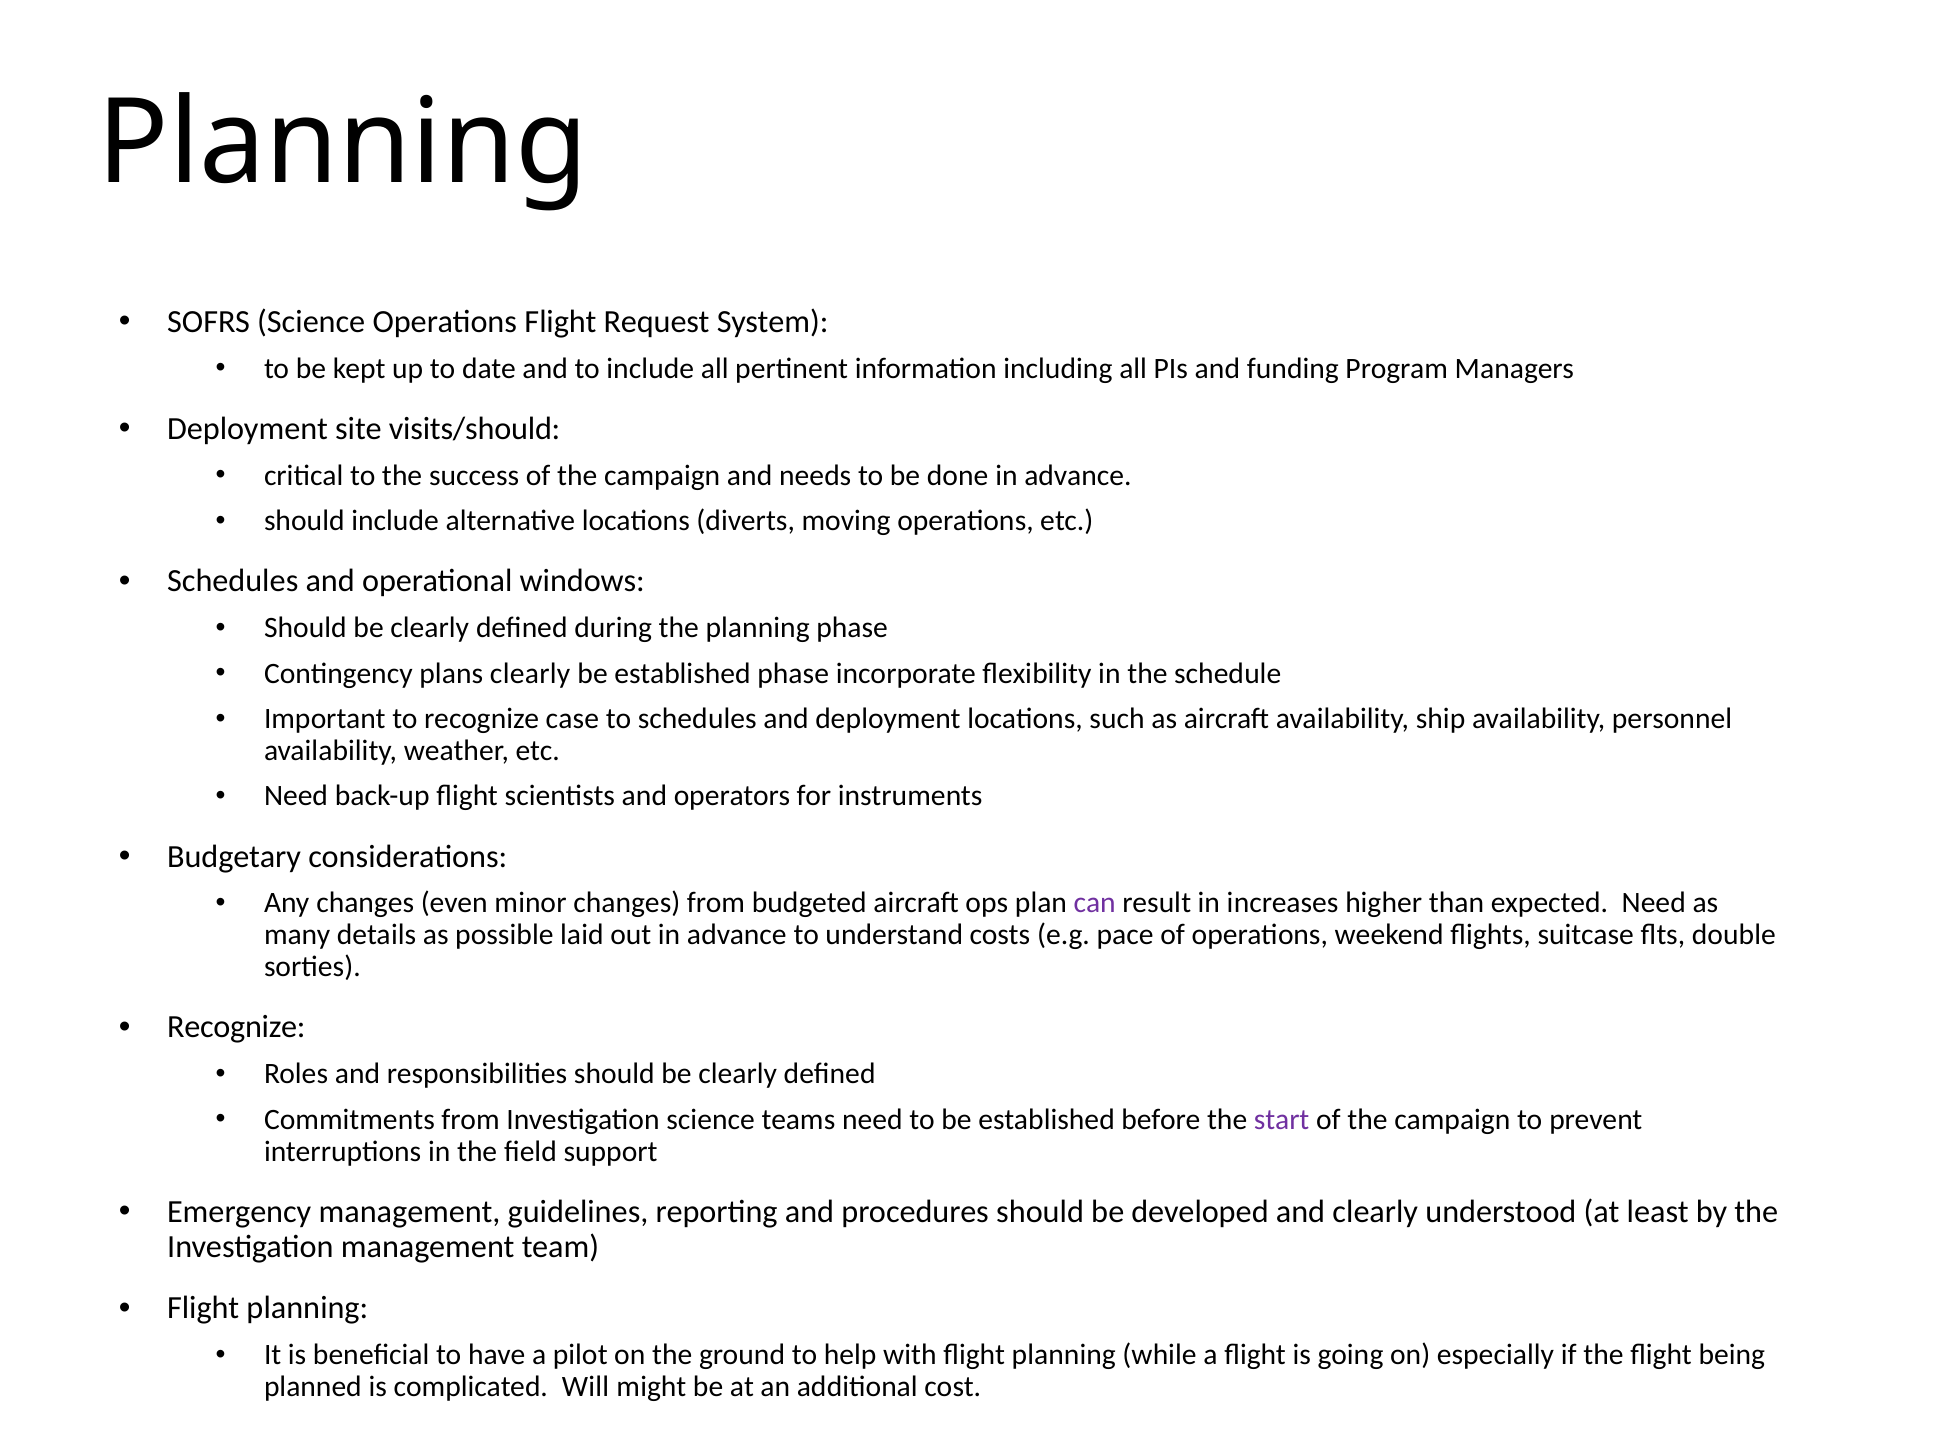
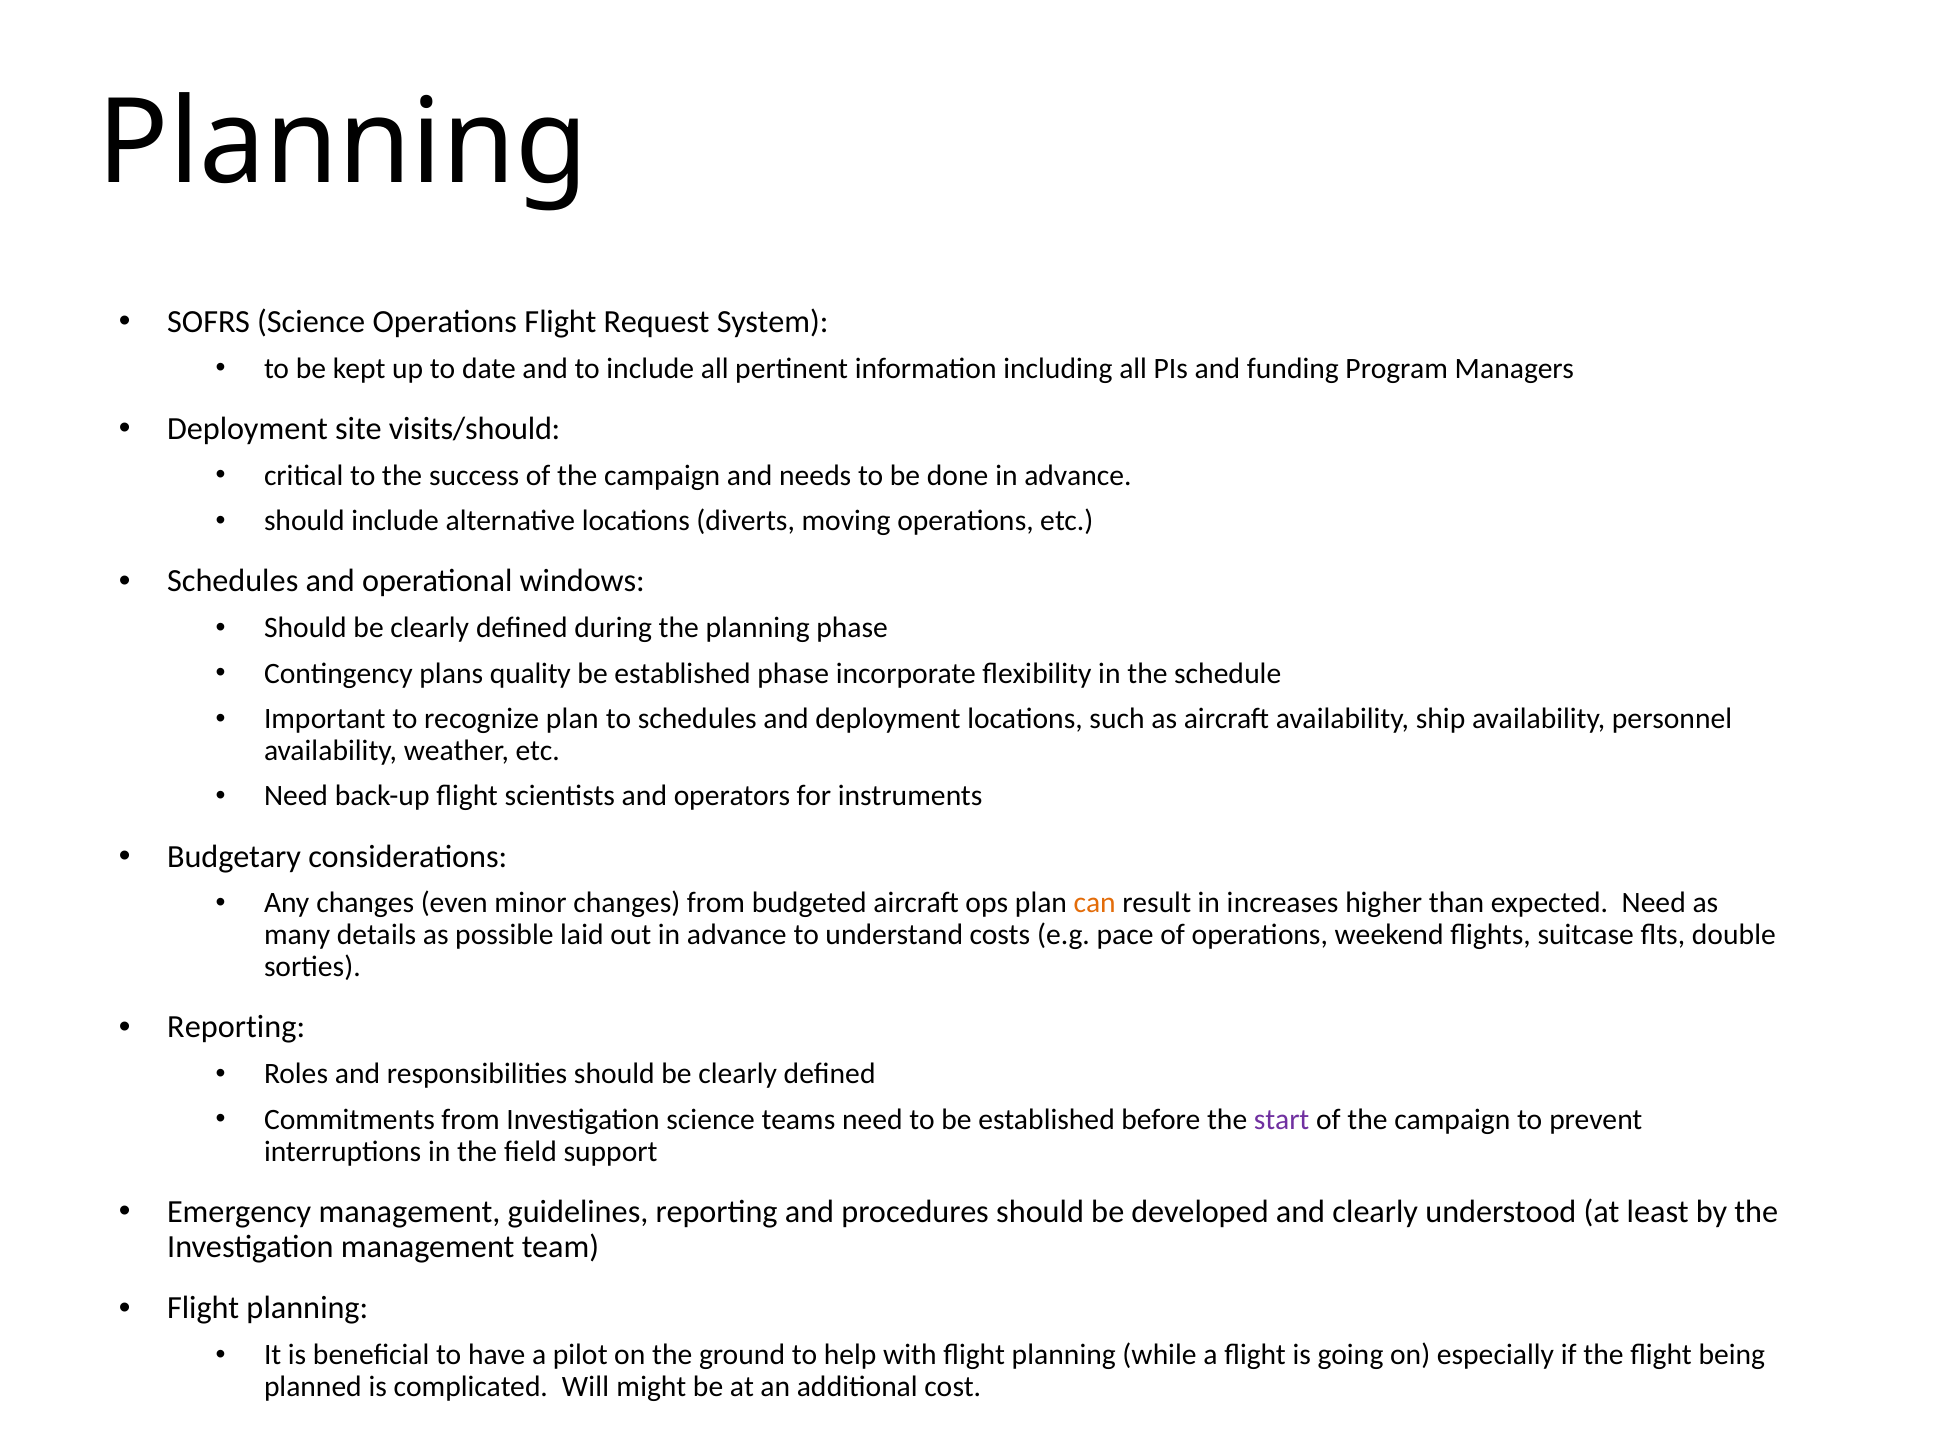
plans clearly: clearly -> quality
recognize case: case -> plan
can colour: purple -> orange
Recognize at (236, 1027): Recognize -> Reporting
